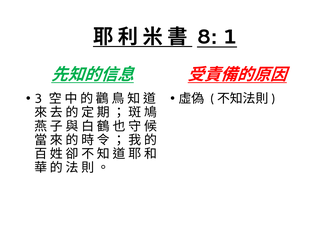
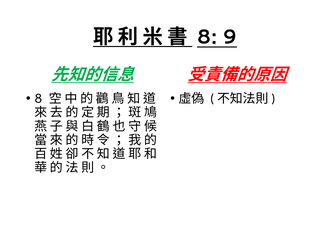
1: 1 -> 9
3 at (38, 99): 3 -> 8
